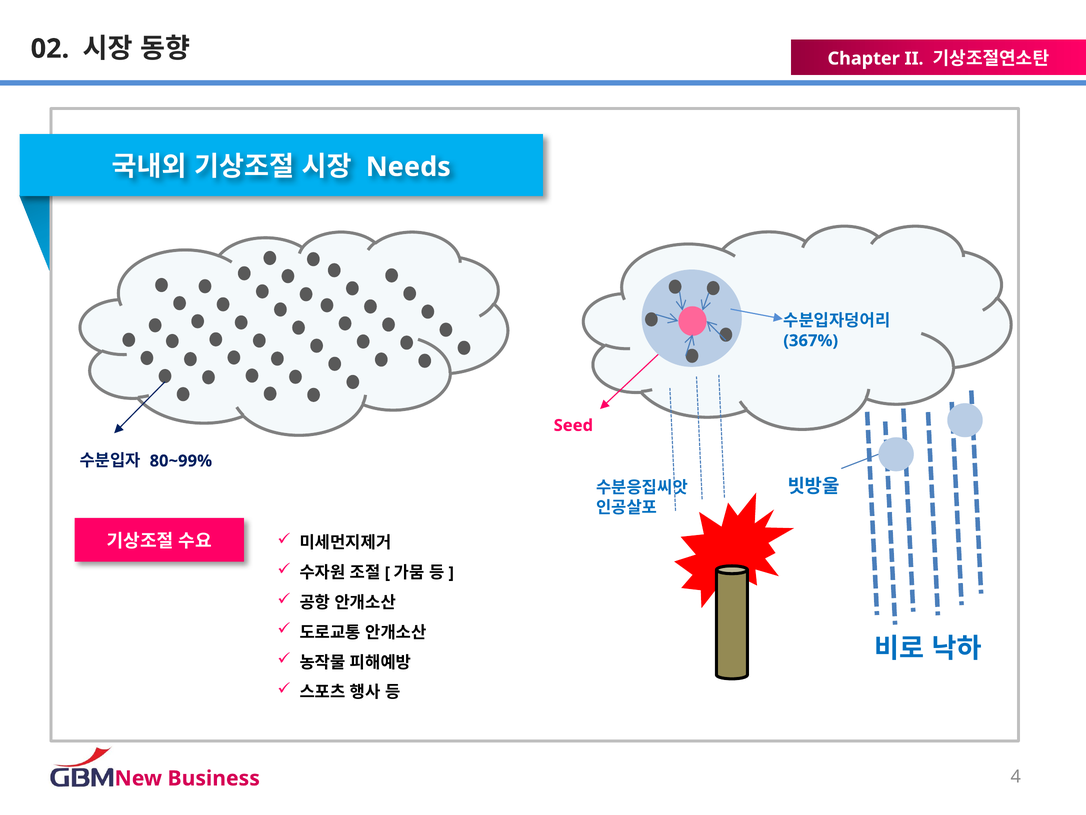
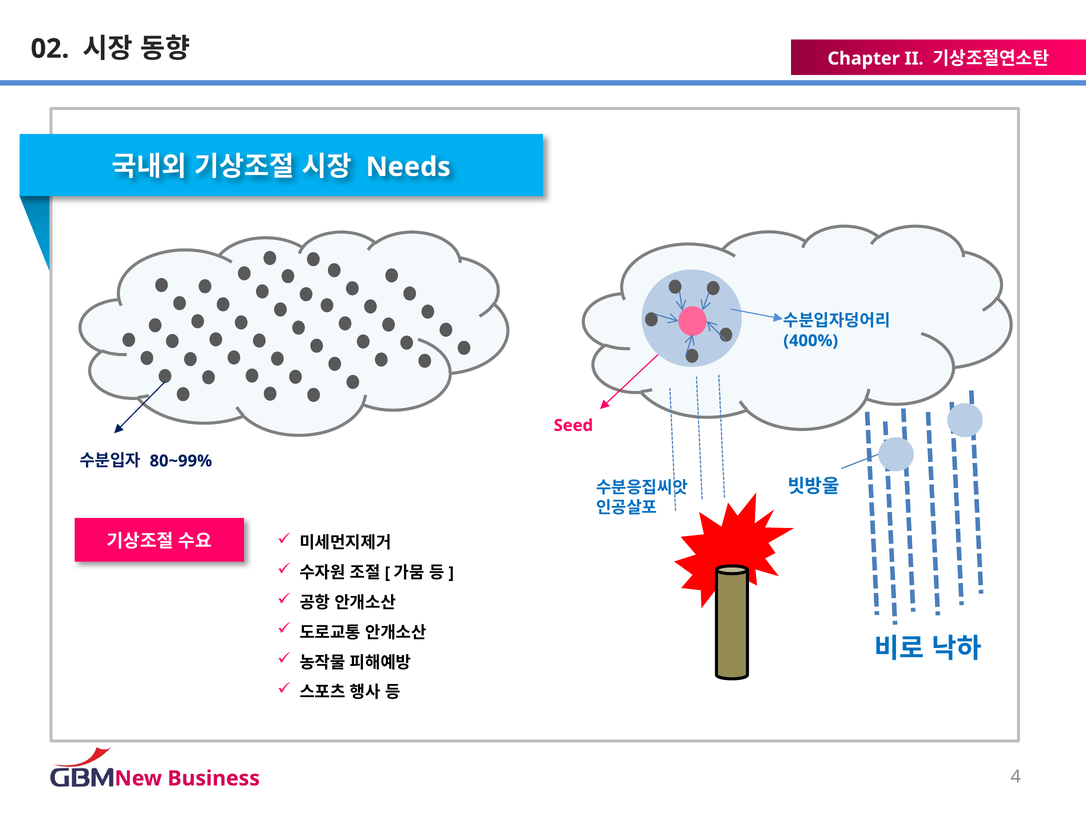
367%: 367% -> 400%
